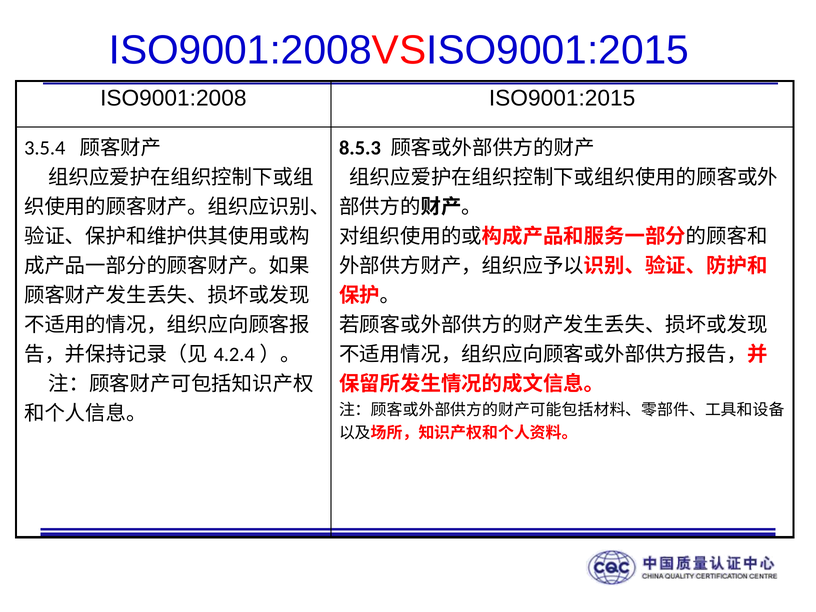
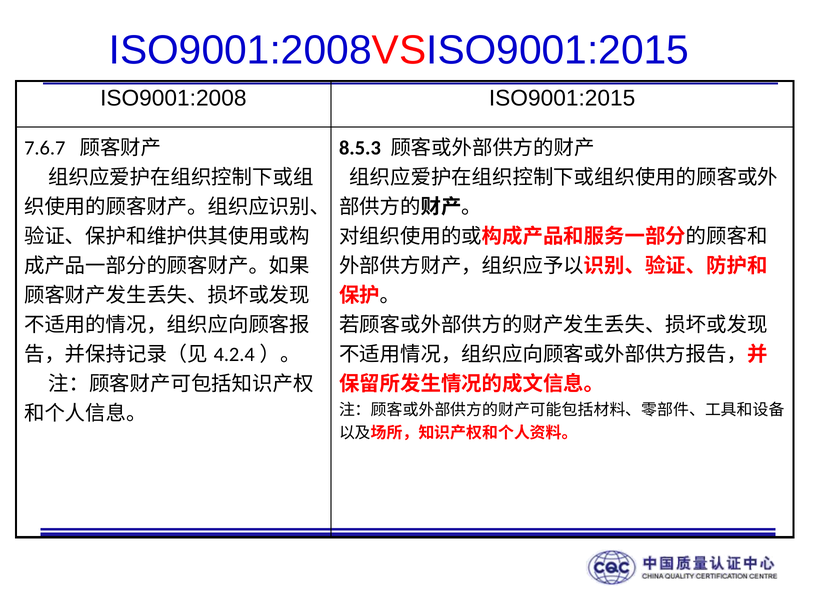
3.5.4: 3.5.4 -> 7.6.7
